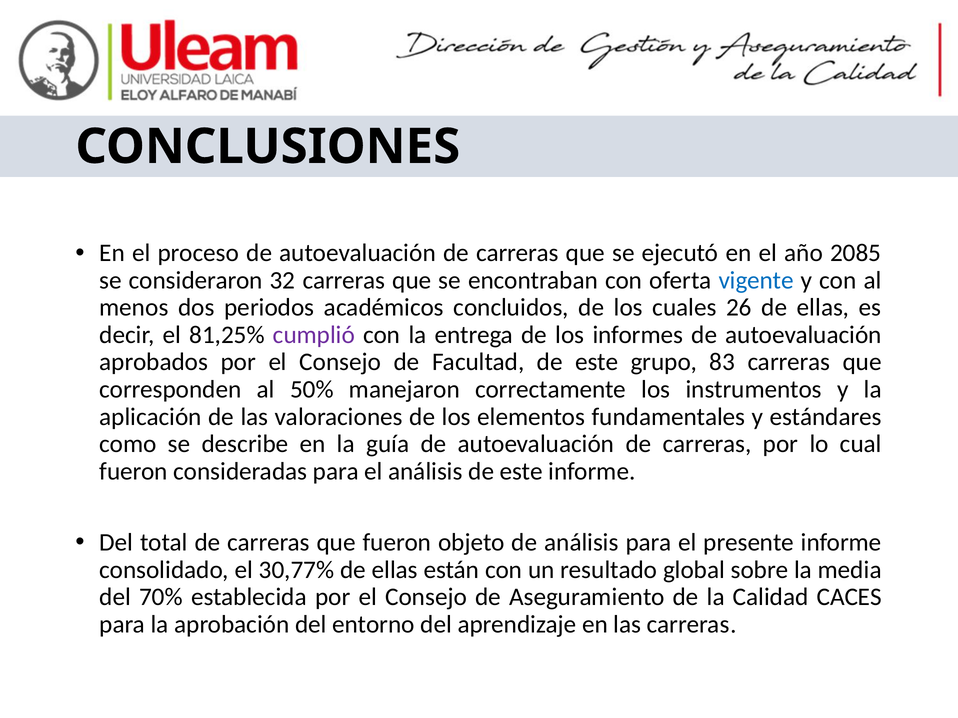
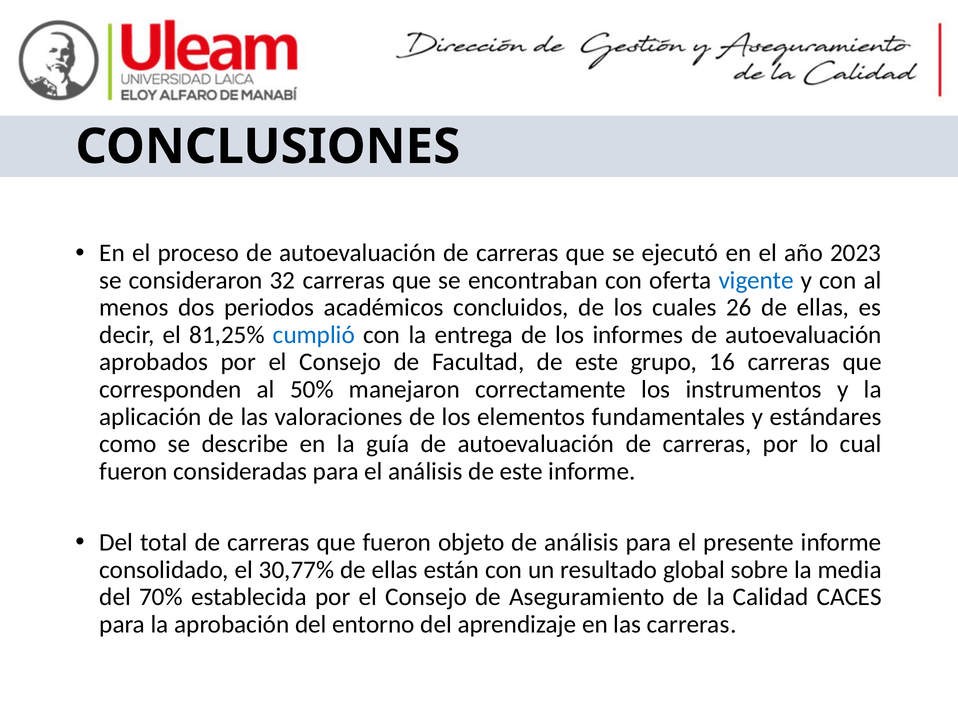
2085: 2085 -> 2023
cumplió colour: purple -> blue
83: 83 -> 16
